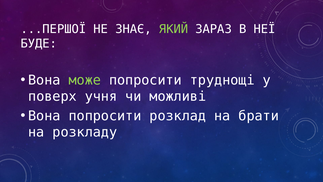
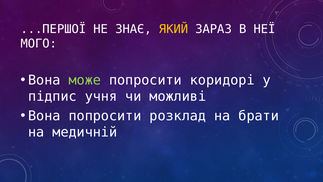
ЯКИЙ colour: light green -> yellow
БУДЕ: БУДЕ -> МОГО
труднощі: труднощі -> коридорі
поверх: поверх -> підпис
розкладу: розкладу -> медичній
